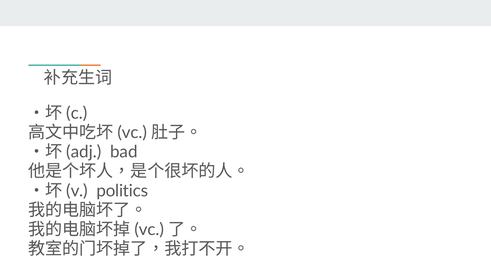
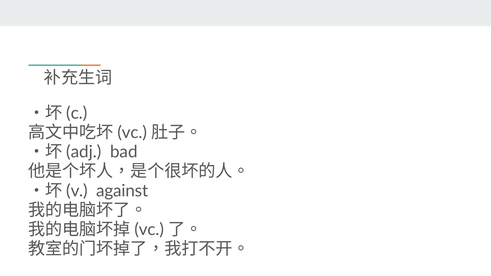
politics: politics -> against
